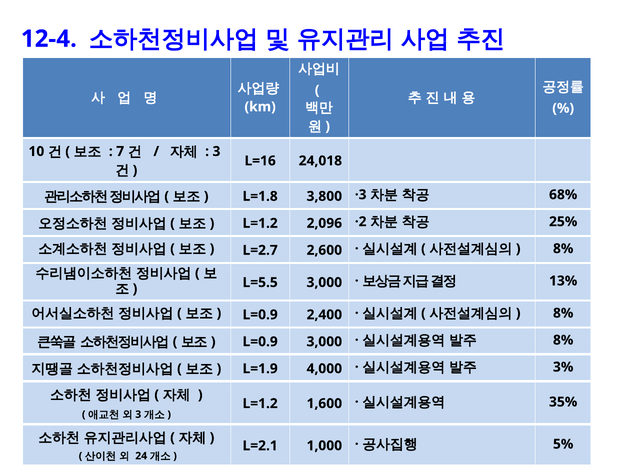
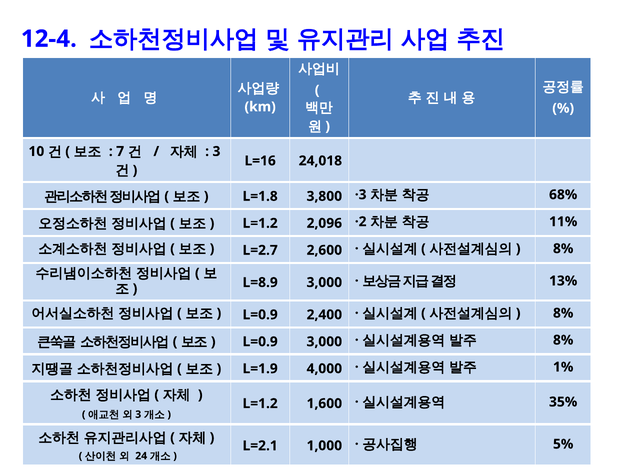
25%: 25% -> 11%
L=5.5: L=5.5 -> L=8.9
3%: 3% -> 1%
